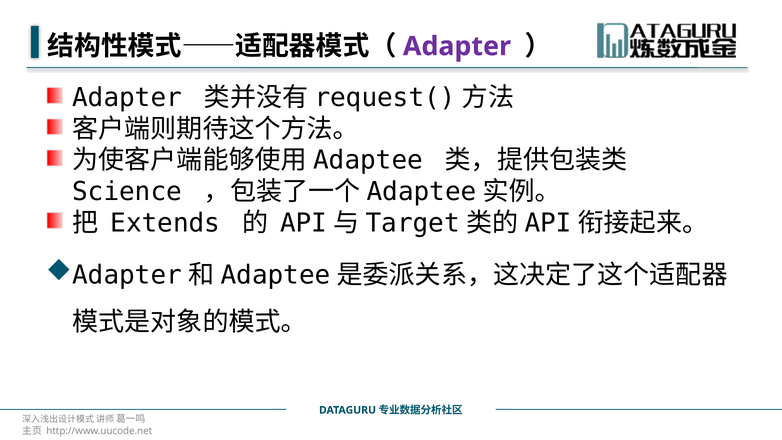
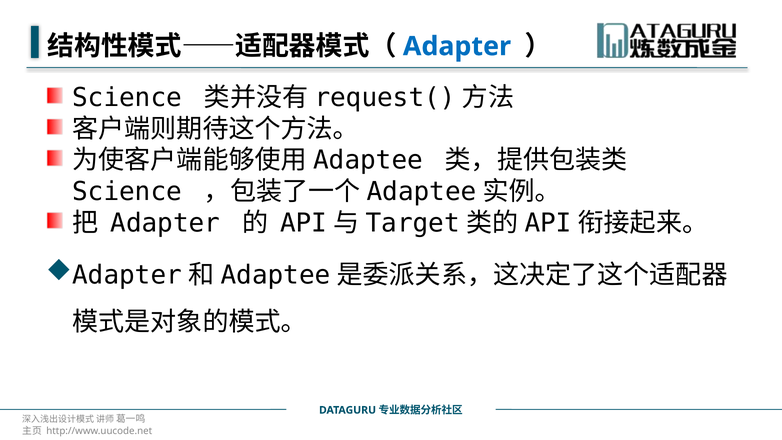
Adapter at (457, 46) colour: purple -> blue
Adapter at (127, 98): Adapter -> Science
Extends at (165, 223): Extends -> Adapter
